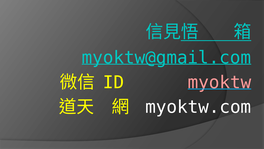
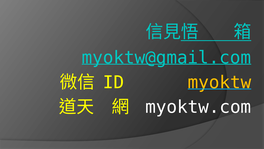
myoktw colour: pink -> yellow
